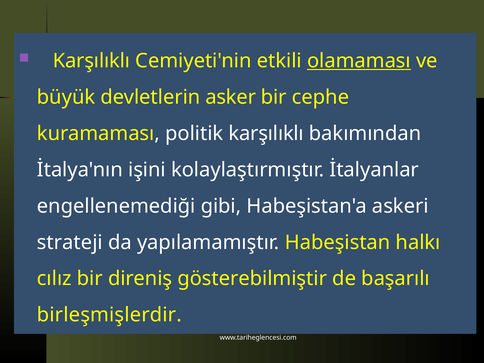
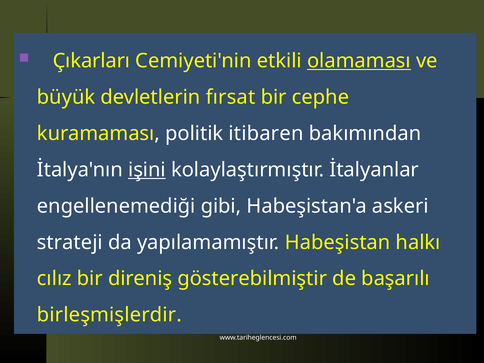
Karşılıklı at (91, 61): Karşılıklı -> Çıkarları
asker: asker -> fırsat
politik karşılıklı: karşılıklı -> itibaren
işini underline: none -> present
